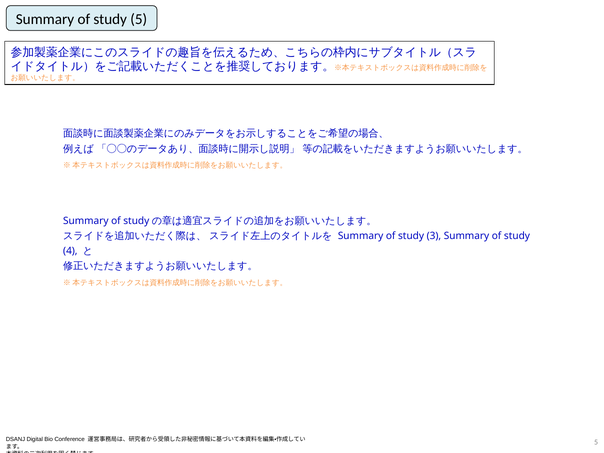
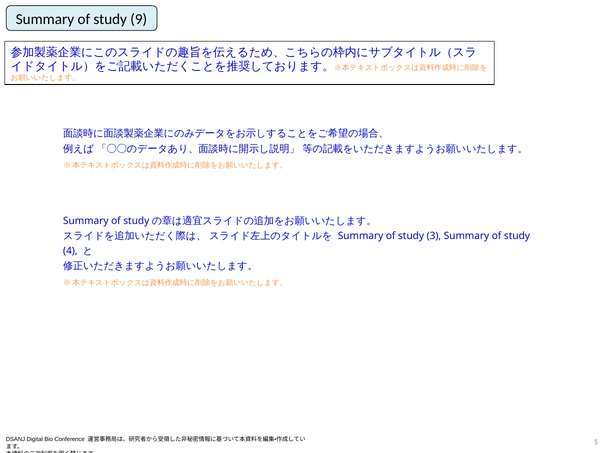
study 5: 5 -> 9
